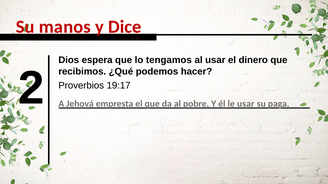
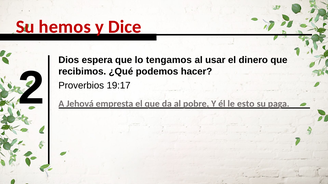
manos: manos -> hemos
le usar: usar -> esto
